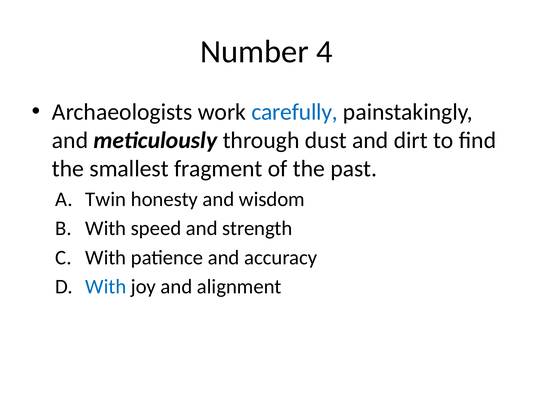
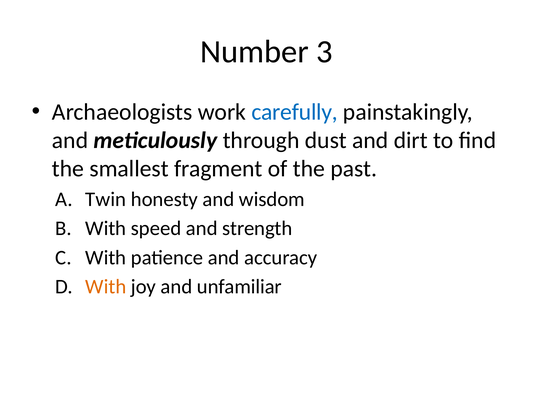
4: 4 -> 3
With at (106, 286) colour: blue -> orange
alignment: alignment -> unfamiliar
